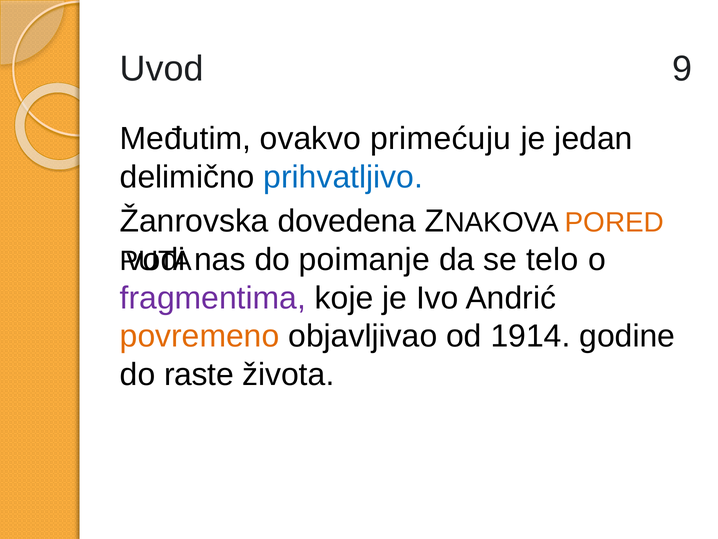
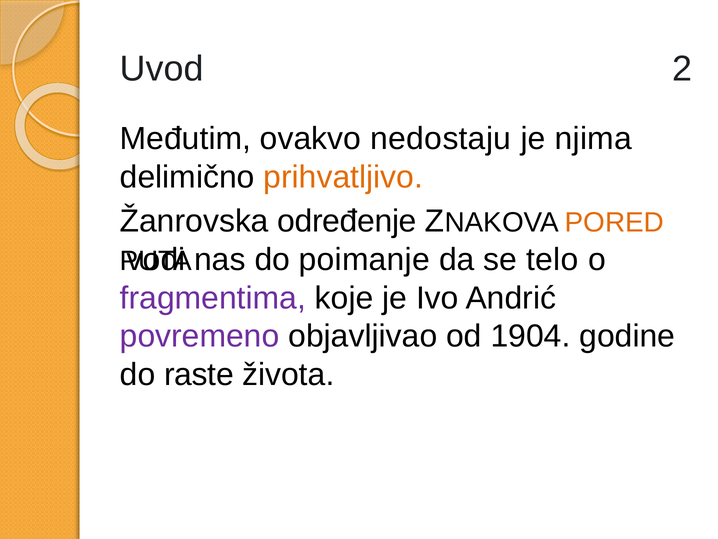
9: 9 -> 2
primećuju: primećuju -> nedostaju
jedan: jedan -> njima
prihvatljivo colour: blue -> orange
dovedena: dovedena -> određenje
povremeno colour: orange -> purple
1914: 1914 -> 1904
